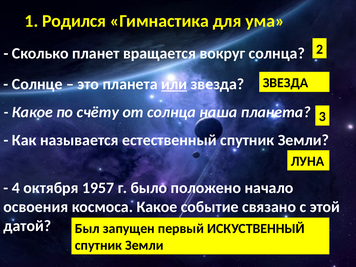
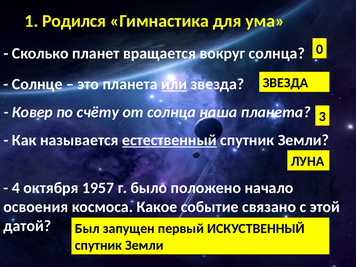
2: 2 -> 0
Какое at (32, 112): Какое -> Ковер
естественный underline: none -> present
